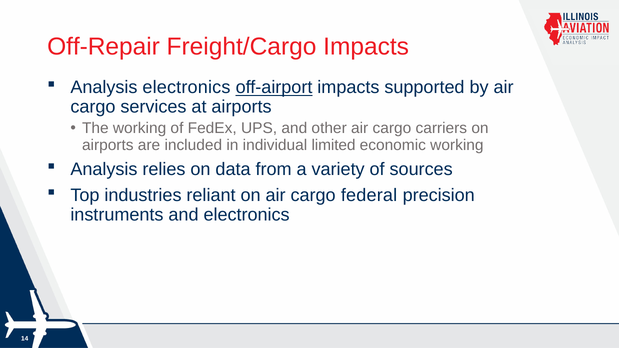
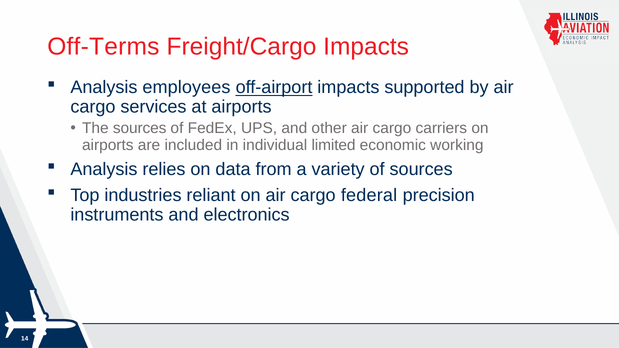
Off-Repair: Off-Repair -> Off-Terms
Analysis electronics: electronics -> employees
The working: working -> sources
